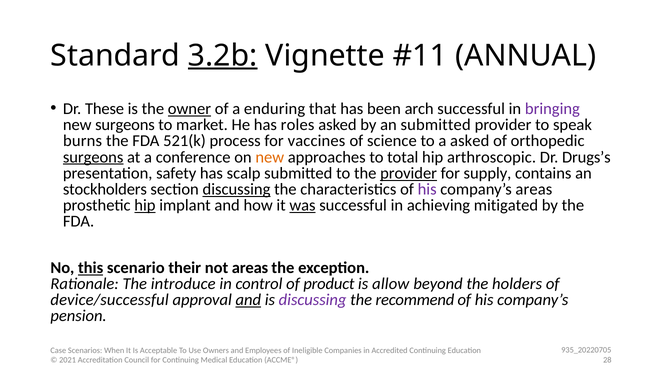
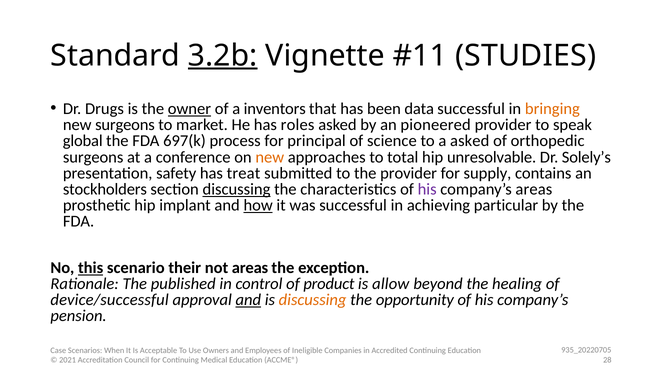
ANNUAL: ANNUAL -> STUDIES
These: These -> Drugs
enduring: enduring -> inventors
arch: arch -> data
bringing colour: purple -> orange
an submitted: submitted -> pioneered
burns: burns -> global
521(k: 521(k -> 697(k
vaccines: vaccines -> principal
surgeons at (93, 157) underline: present -> none
arthroscopic: arthroscopic -> unresolvable
Drugs’s: Drugs’s -> Solely’s
scalp: scalp -> treat
provider at (409, 173) underline: present -> none
hip at (145, 206) underline: present -> none
how underline: none -> present
was underline: present -> none
mitigated: mitigated -> particular
introduce: introduce -> published
holders: holders -> healing
discussing at (313, 300) colour: purple -> orange
recommend: recommend -> opportunity
